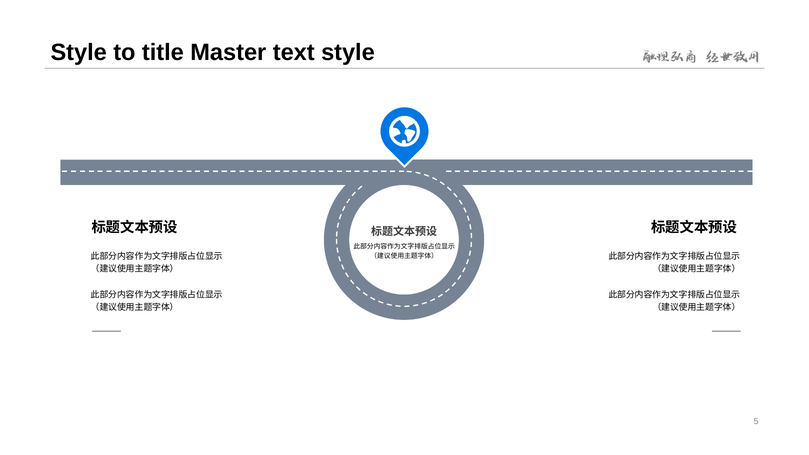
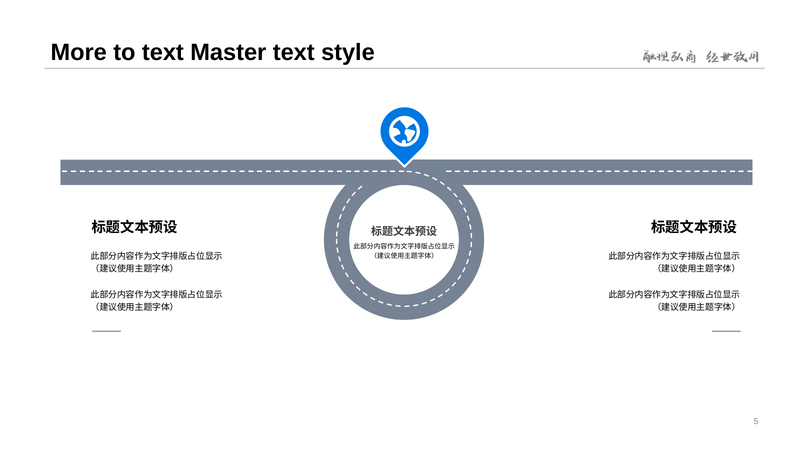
Style at (79, 52): Style -> More
to title: title -> text
